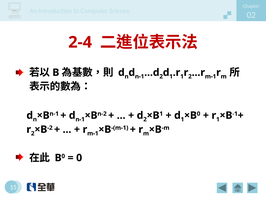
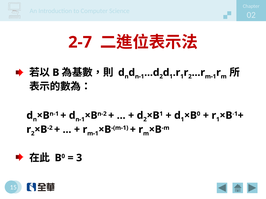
2-4: 2-4 -> 2-7
0 at (79, 158): 0 -> 3
